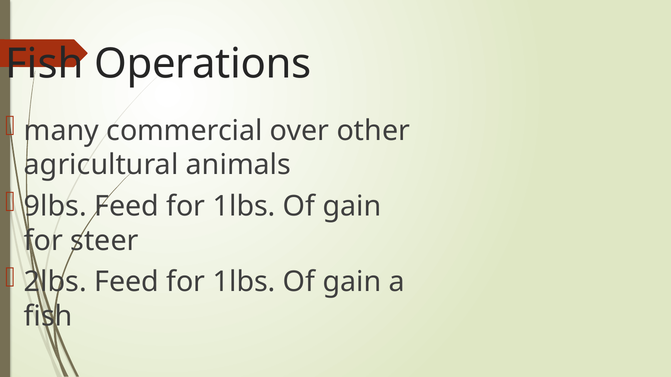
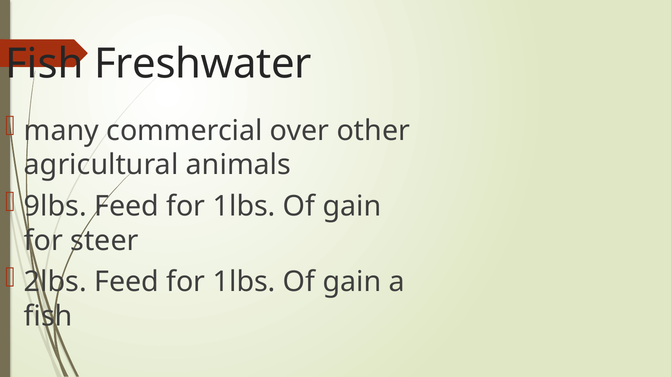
Operations: Operations -> Freshwater
